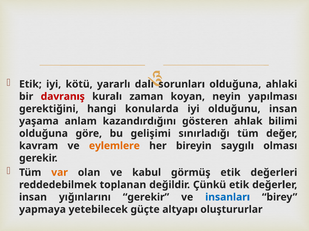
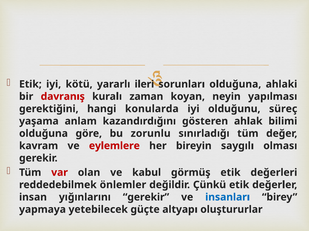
dalı: dalı -> ileri
olduğunu insan: insan -> süreç
gelişimi: gelişimi -> zorunlu
eylemlere colour: orange -> red
var colour: orange -> red
toplanan: toplanan -> önlemler
